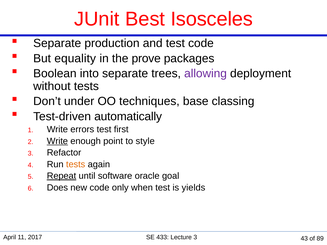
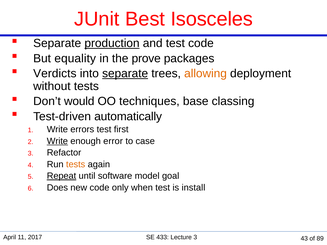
production underline: none -> present
Boolean: Boolean -> Verdicts
separate at (125, 74) underline: none -> present
allowing colour: purple -> orange
under: under -> would
point: point -> error
style: style -> case
oracle: oracle -> model
yields: yields -> install
